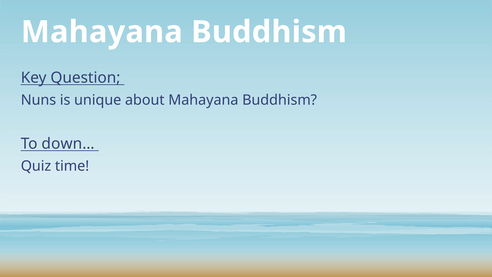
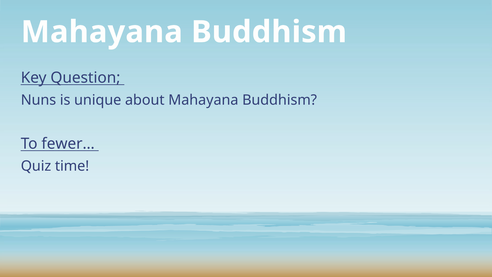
down…: down… -> fewer…
